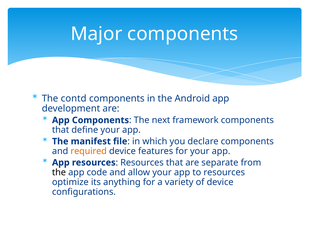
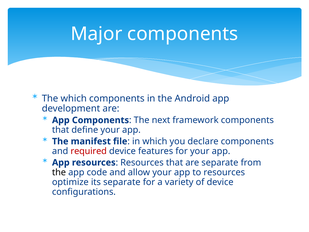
The contd: contd -> which
required colour: orange -> red
its anything: anything -> separate
